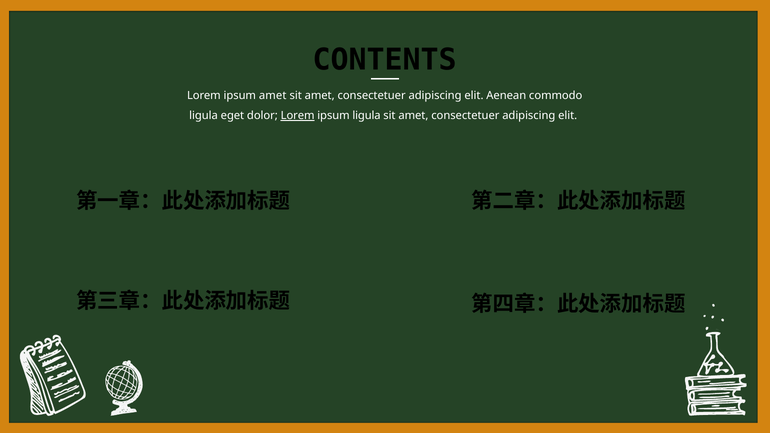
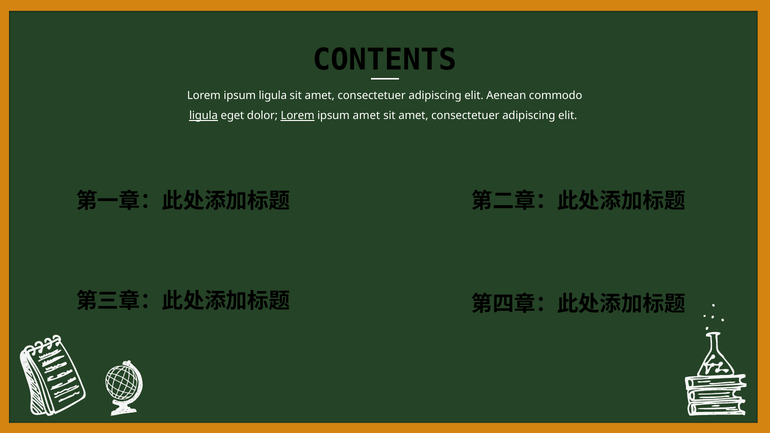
ipsum amet: amet -> ligula
ligula at (204, 116) underline: none -> present
ipsum ligula: ligula -> amet
